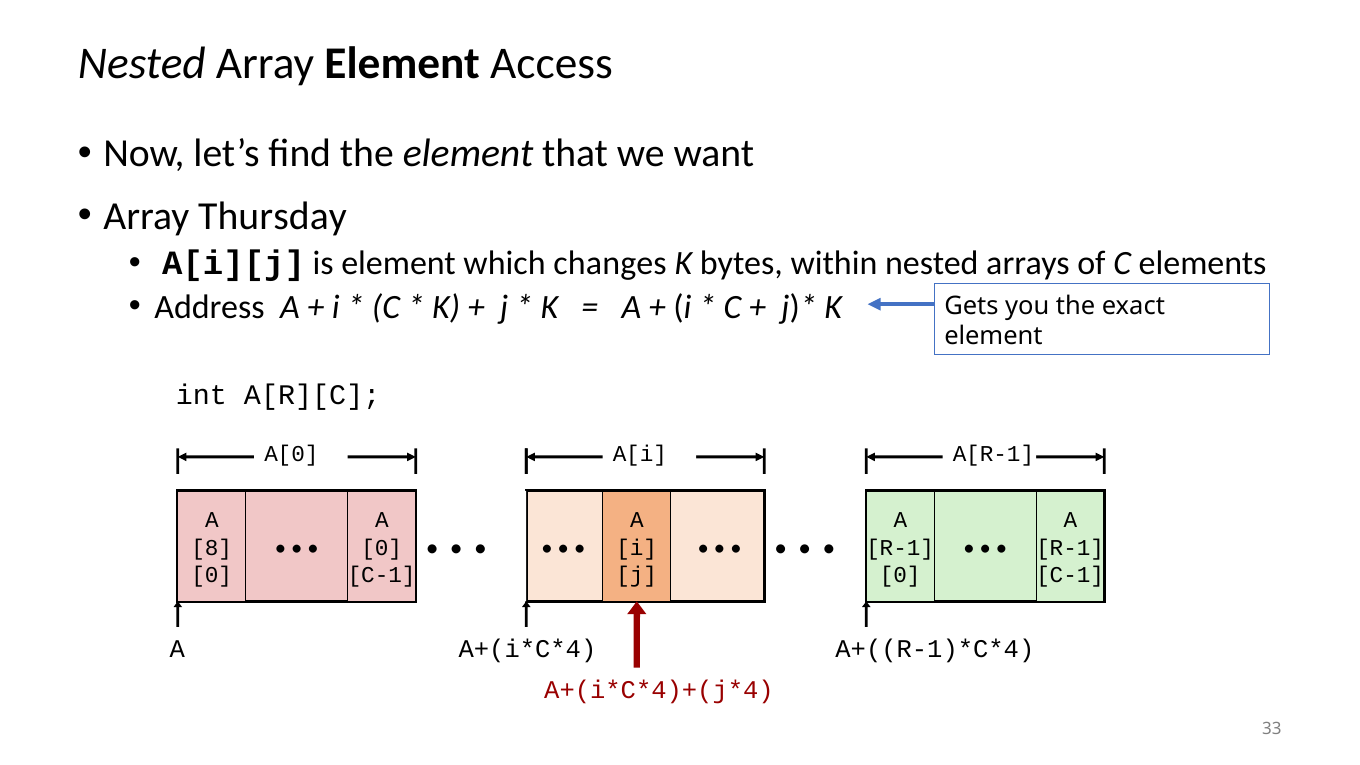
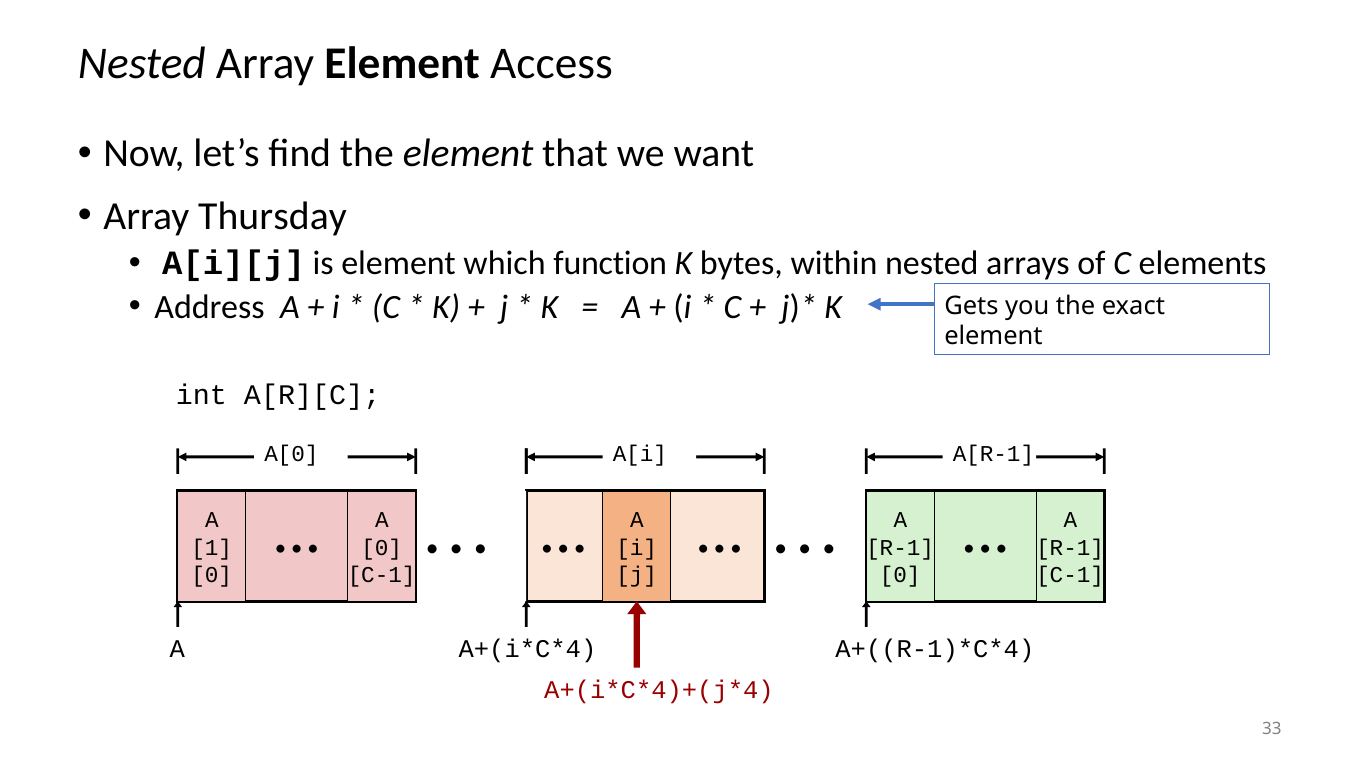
changes: changes -> function
8: 8 -> 1
